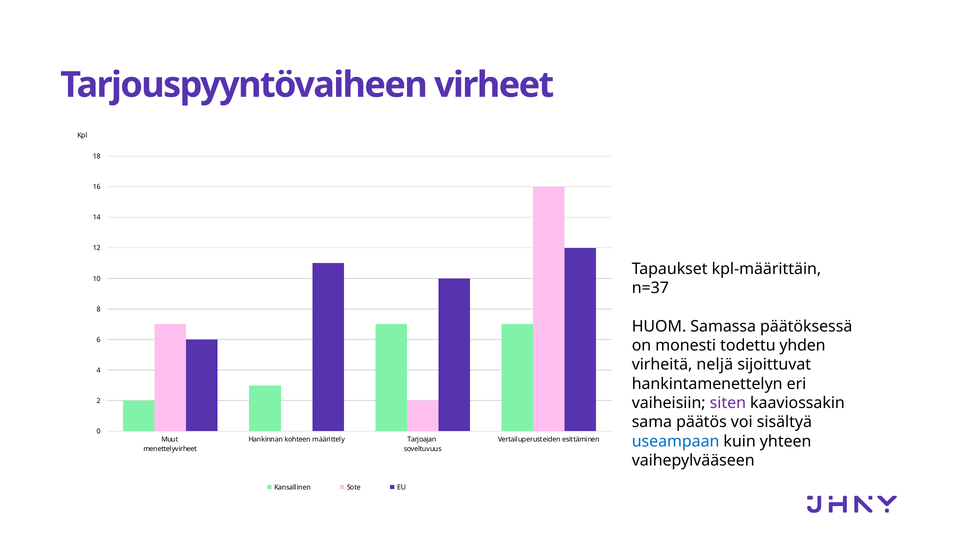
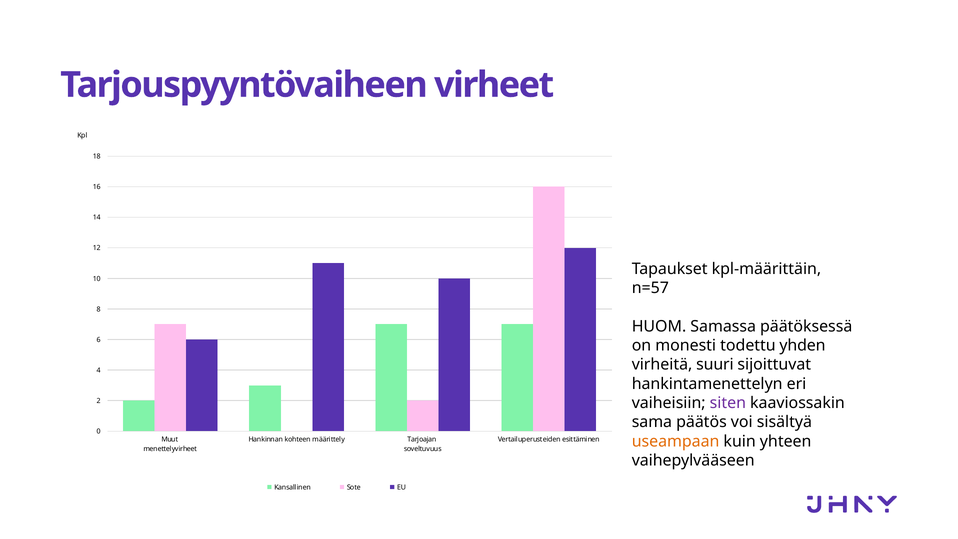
n=37: n=37 -> n=57
neljä: neljä -> suuri
useampaan colour: blue -> orange
